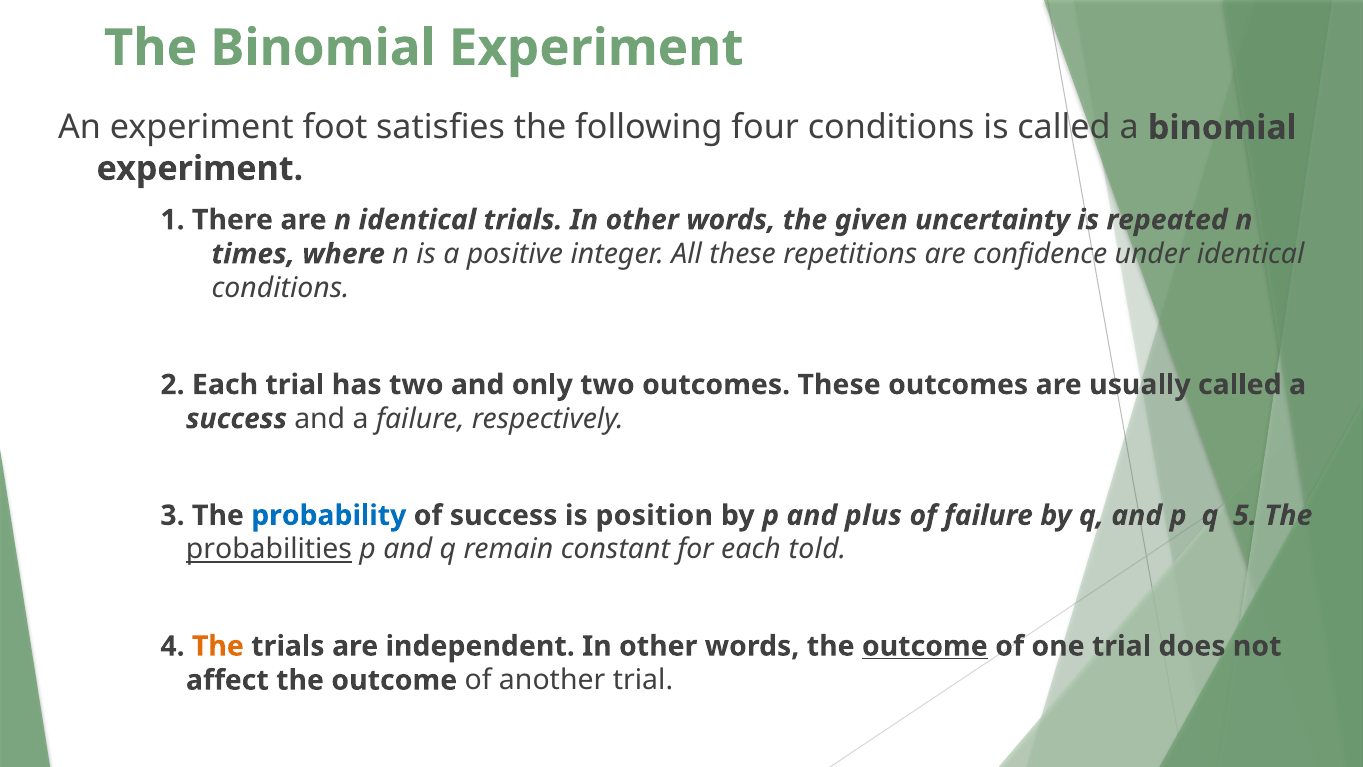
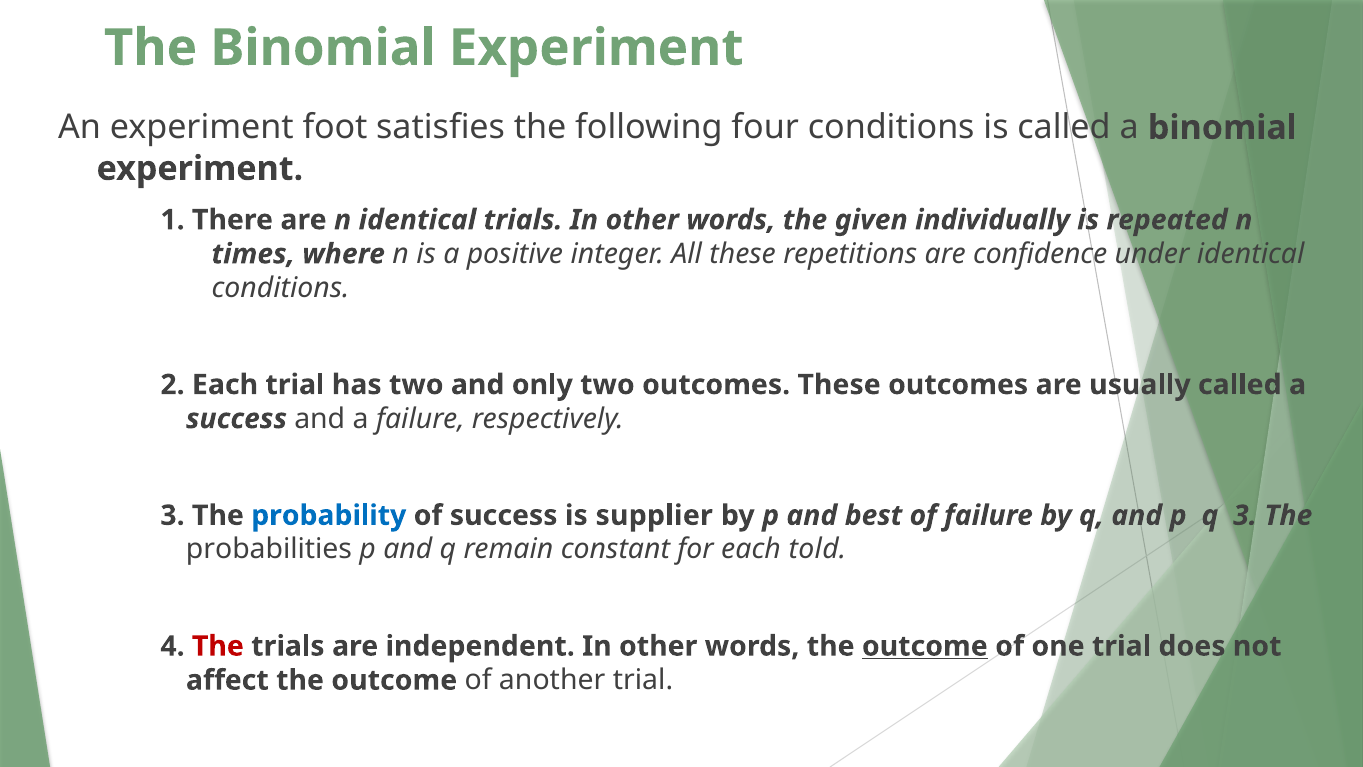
uncertainty: uncertainty -> individually
position: position -> supplier
plus: plus -> best
q 5: 5 -> 3
probabilities underline: present -> none
The at (218, 646) colour: orange -> red
